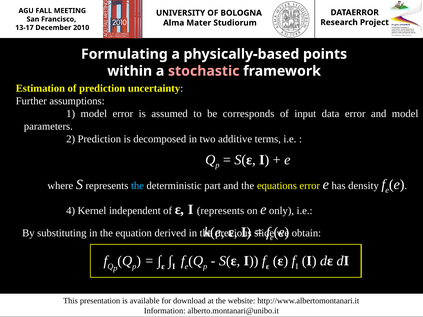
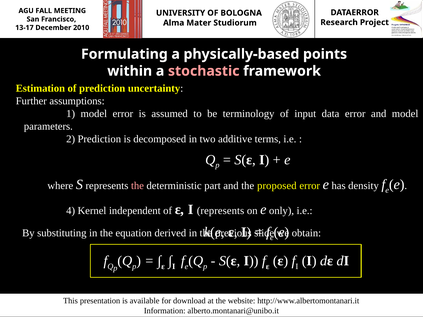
corresponds: corresponds -> terminology
the at (137, 186) colour: light blue -> pink
equations: equations -> proposed
